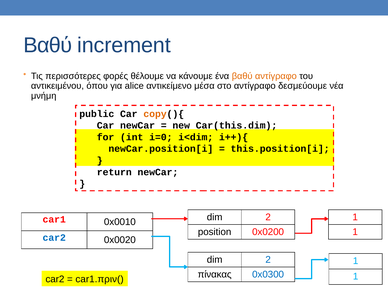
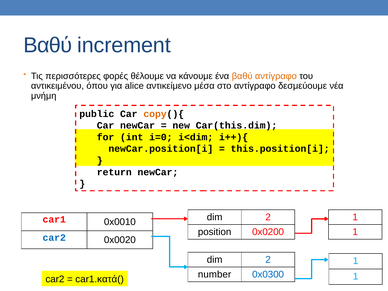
πίνακας: πίνακας -> number
car1.πριν(: car1.πριν( -> car1.κατά(
